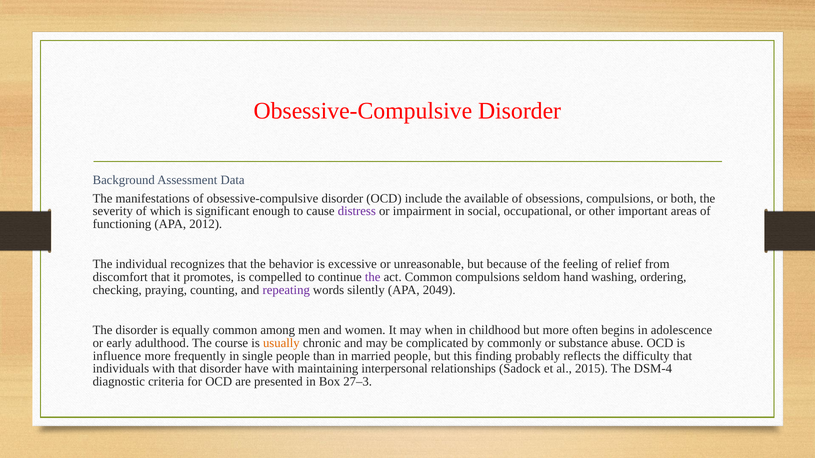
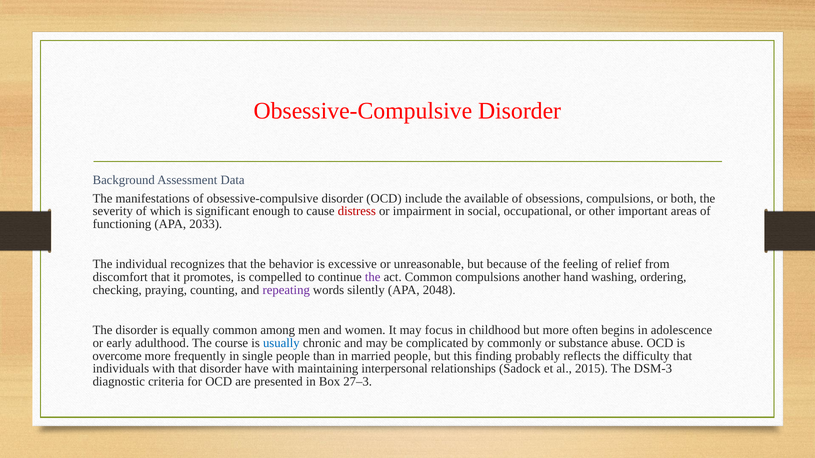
distress colour: purple -> red
2012: 2012 -> 2033
seldom: seldom -> another
2049: 2049 -> 2048
when: when -> focus
usually colour: orange -> blue
influence: influence -> overcome
DSM-4: DSM-4 -> DSM-3
